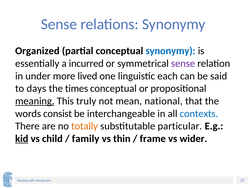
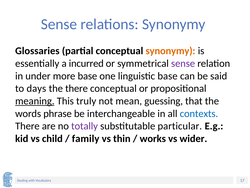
Organized: Organized -> Glossaries
synonymy at (170, 51) colour: blue -> orange
more lived: lived -> base
linguistic each: each -> base
the times: times -> there
national: national -> guessing
consist: consist -> phrase
totally colour: orange -> purple
kid underline: present -> none
frame: frame -> works
